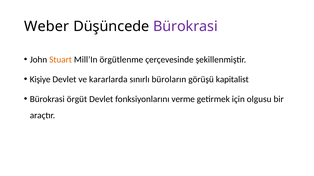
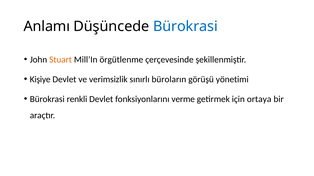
Weber: Weber -> Anlamı
Bürokrasi at (185, 26) colour: purple -> blue
kararlarda: kararlarda -> verimsizlik
kapitalist: kapitalist -> yönetimi
örgüt: örgüt -> renkli
olgusu: olgusu -> ortaya
